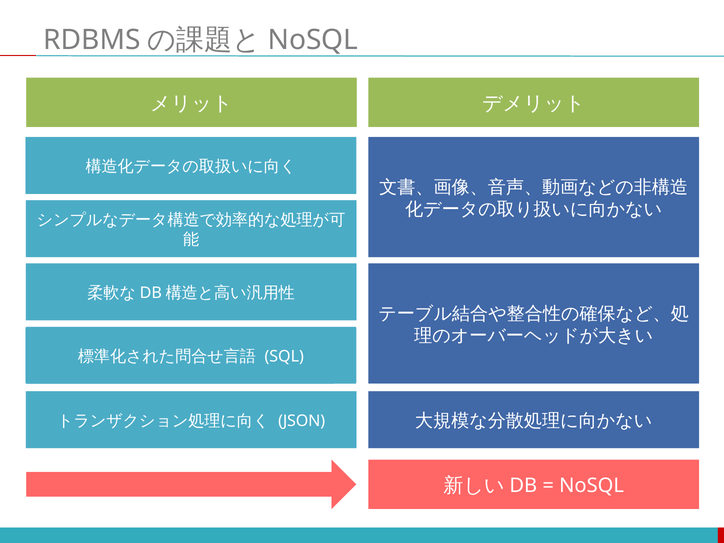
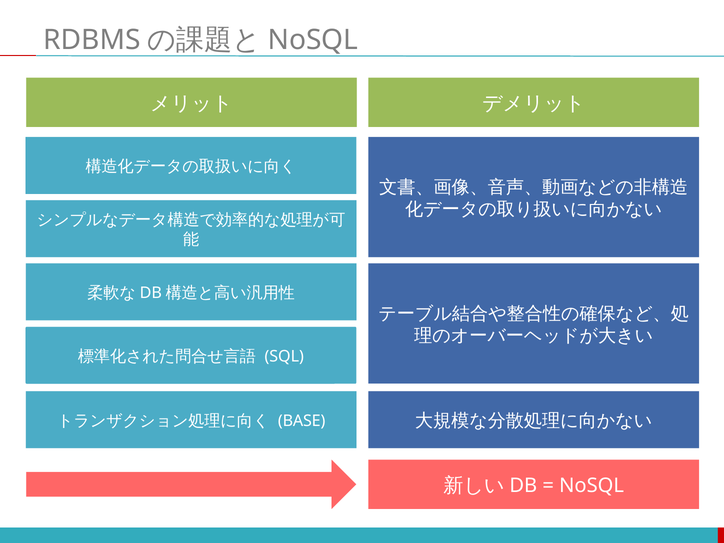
JSON: JSON -> BASE
